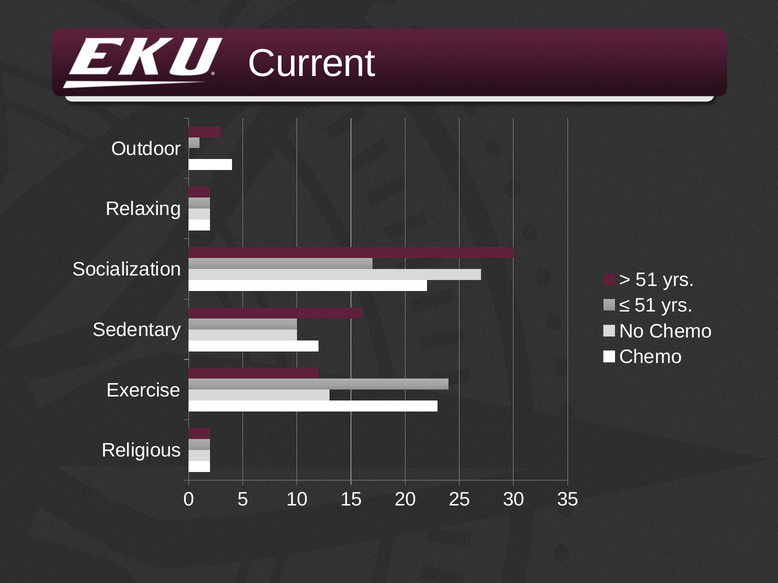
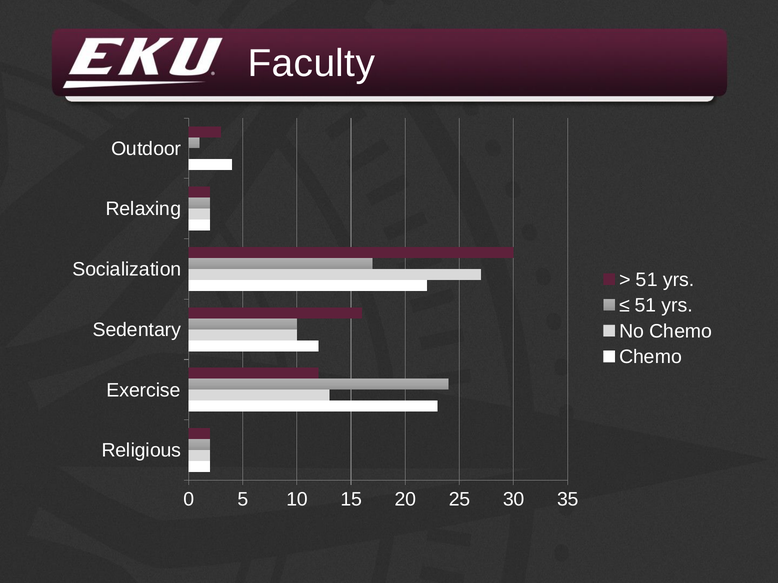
Current: Current -> Faculty
